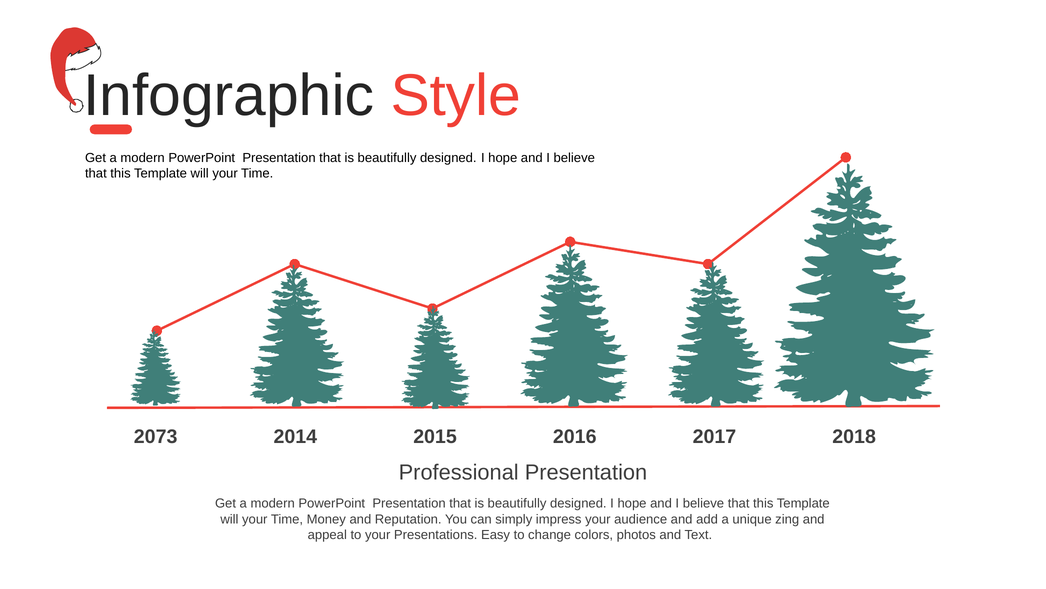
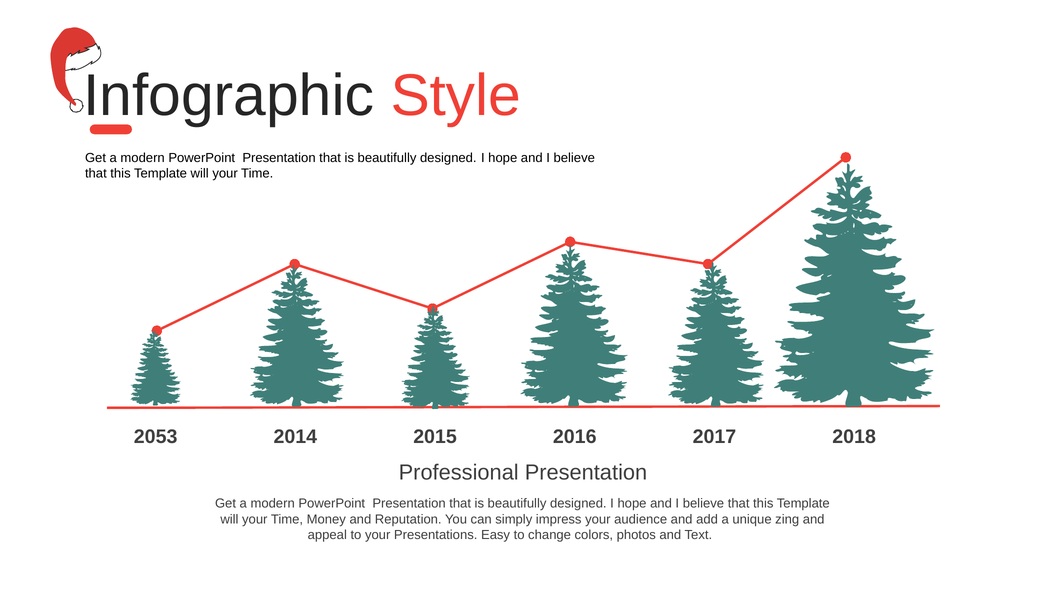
2073: 2073 -> 2053
